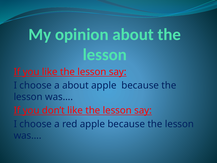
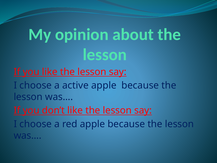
a about: about -> active
